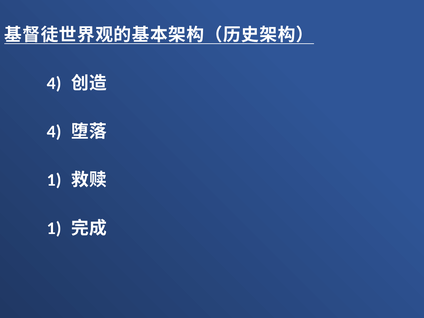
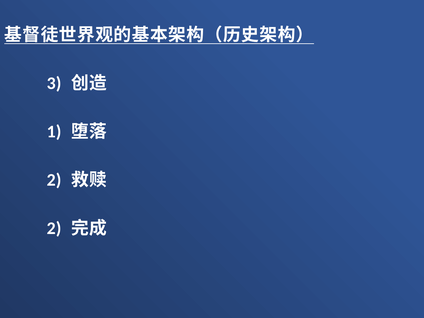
4 at (54, 83): 4 -> 3
4 at (54, 132): 4 -> 1
1 at (54, 180): 1 -> 2
1 at (54, 228): 1 -> 2
